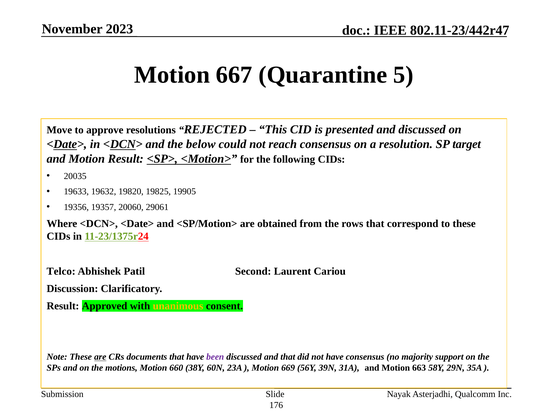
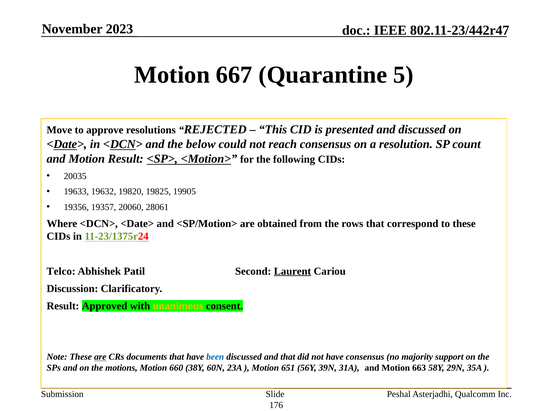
target: target -> count
29061: 29061 -> 28061
Laurent underline: none -> present
been colour: purple -> blue
669: 669 -> 651
Nayak: Nayak -> Peshal
